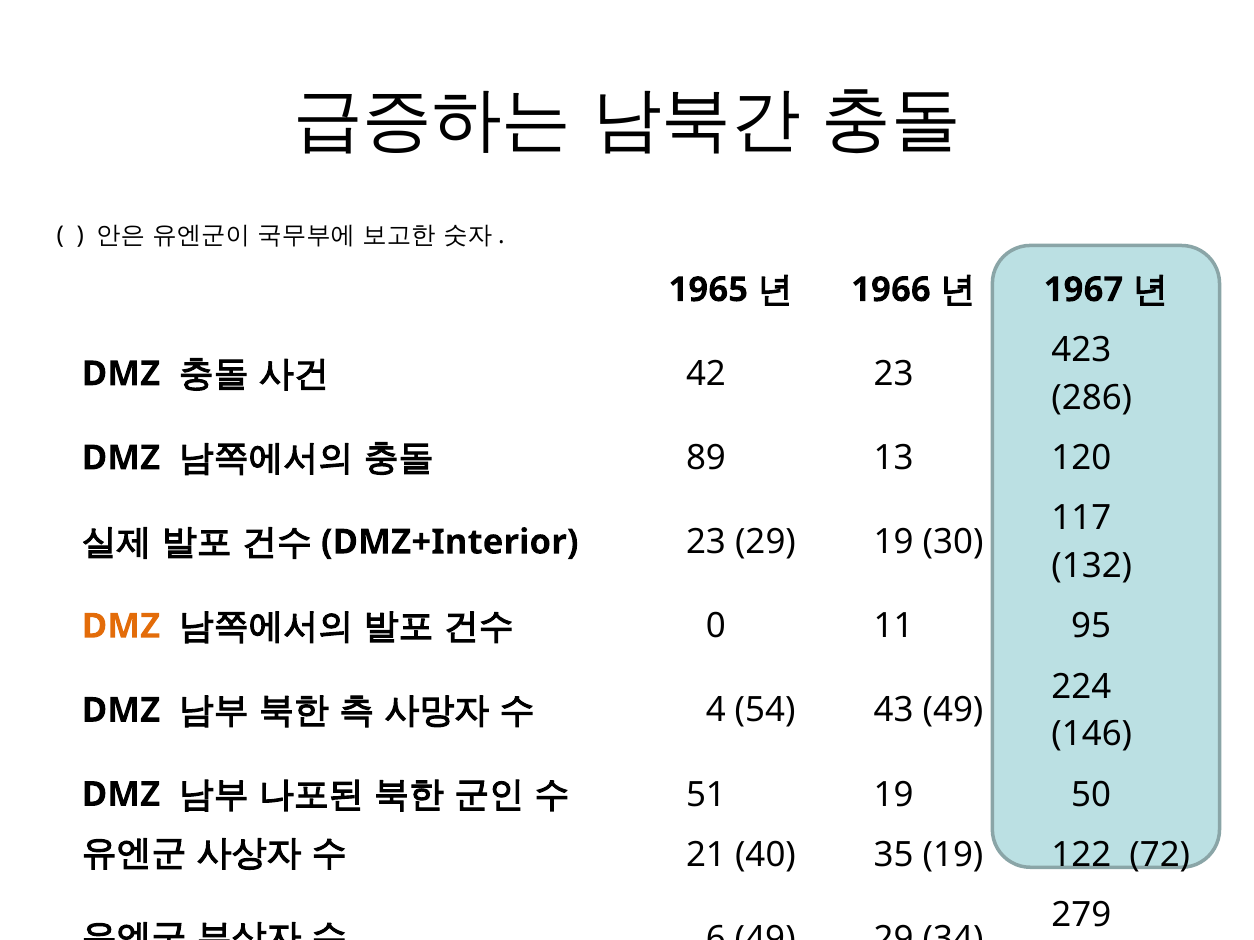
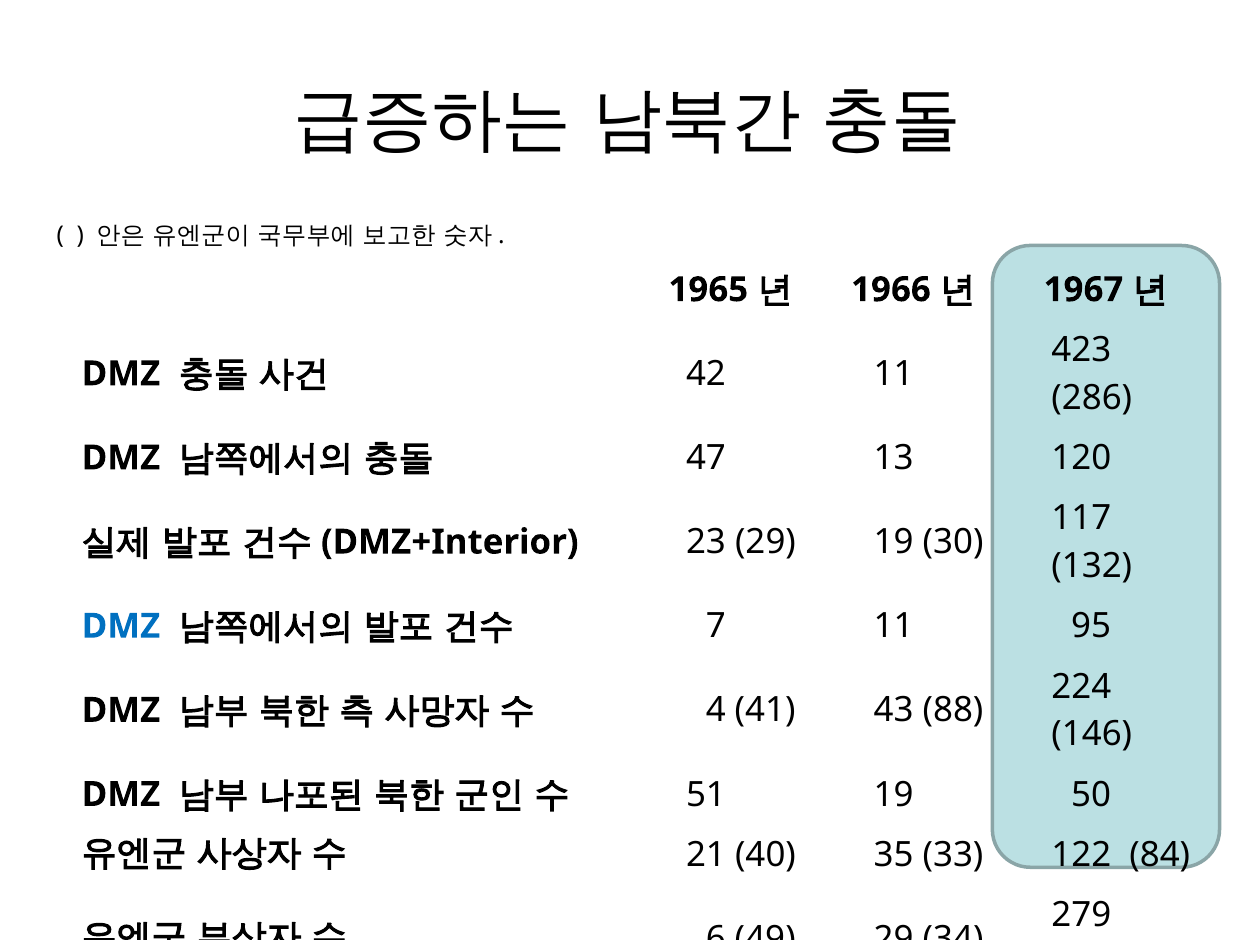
42 23: 23 -> 11
89: 89 -> 47
DMZ at (121, 627) colour: orange -> blue
0: 0 -> 7
54: 54 -> 41
43 49: 49 -> 88
35 19: 19 -> 33
72: 72 -> 84
